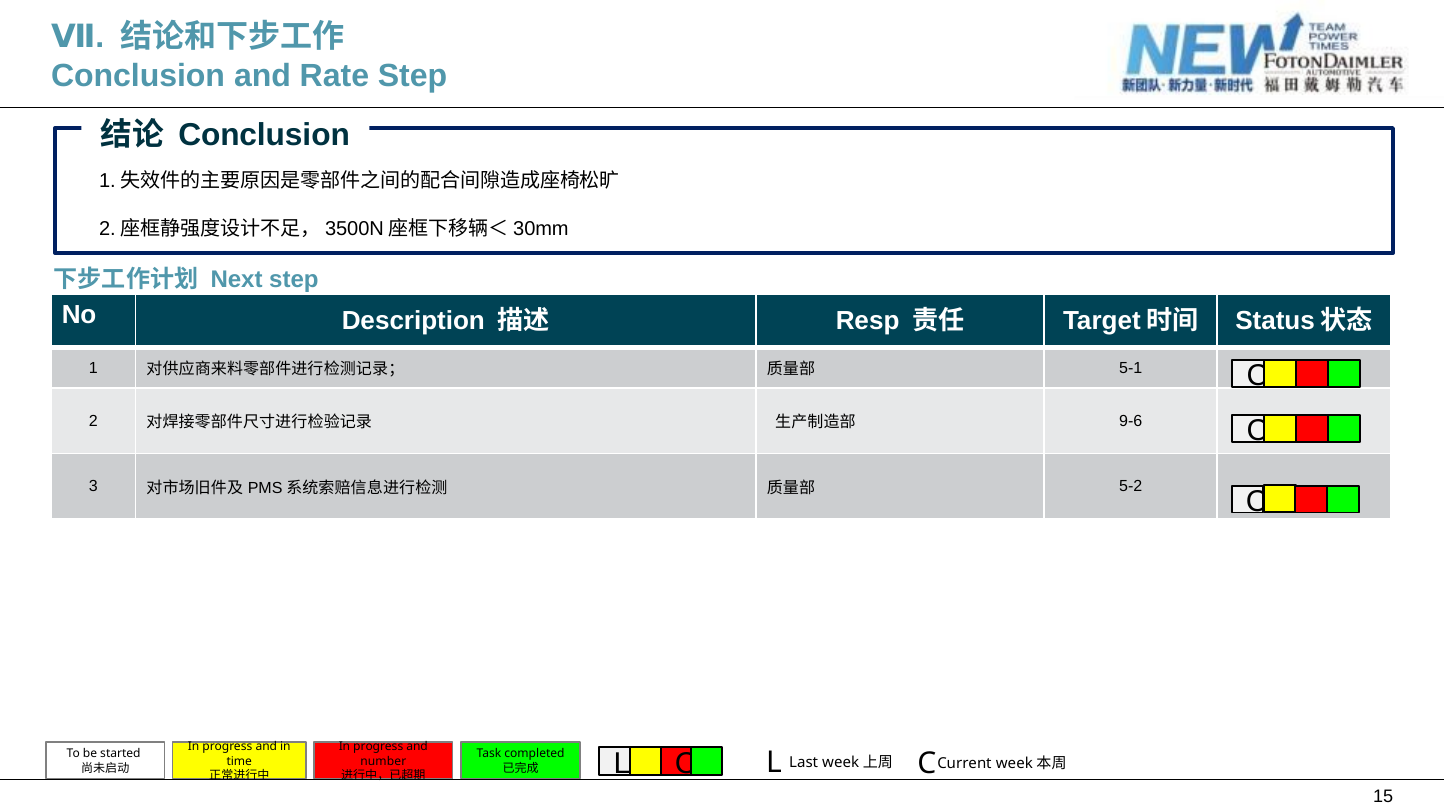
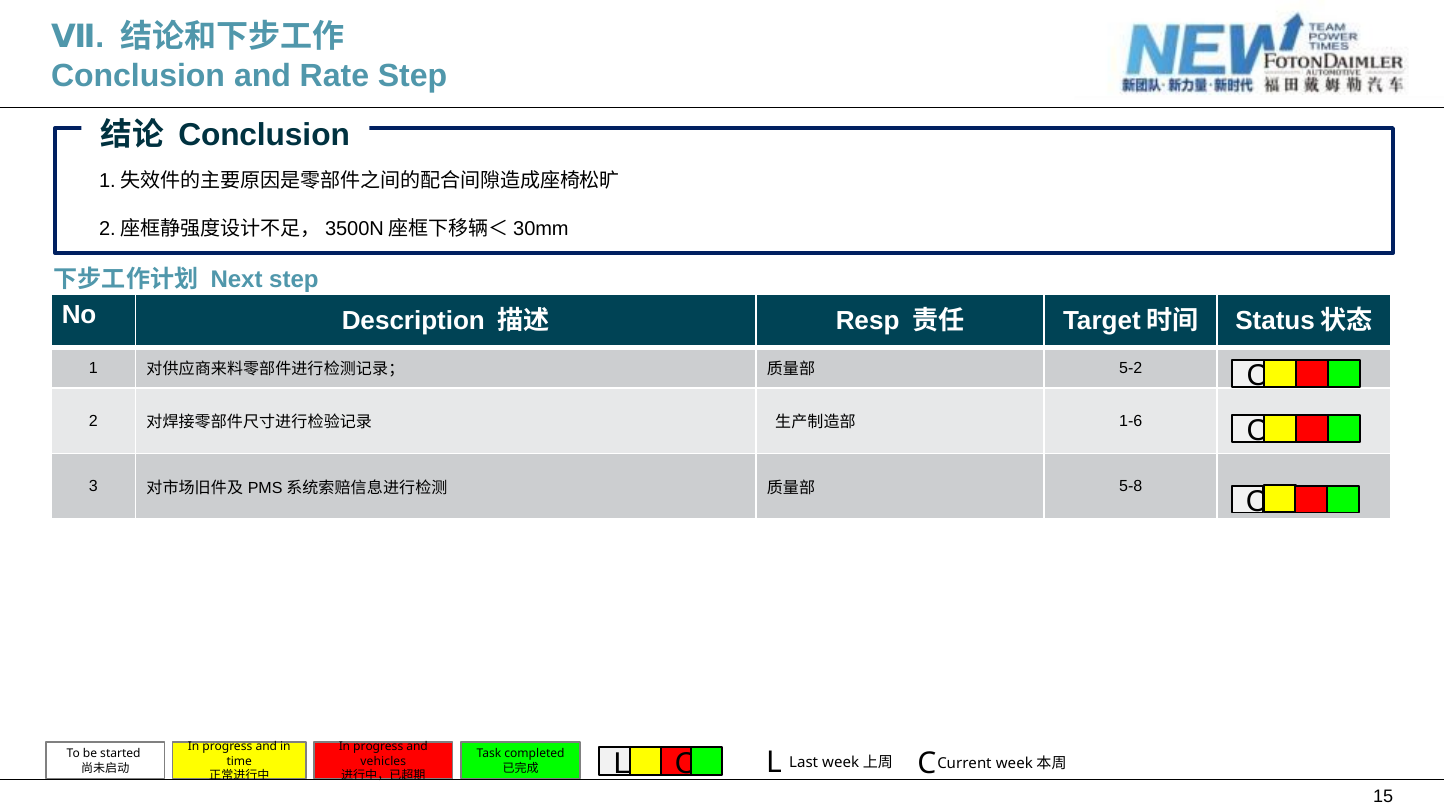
5-1: 5-1 -> 5-2
9-6: 9-6 -> 1-6
5-2: 5-2 -> 5-8
number: number -> vehicles
